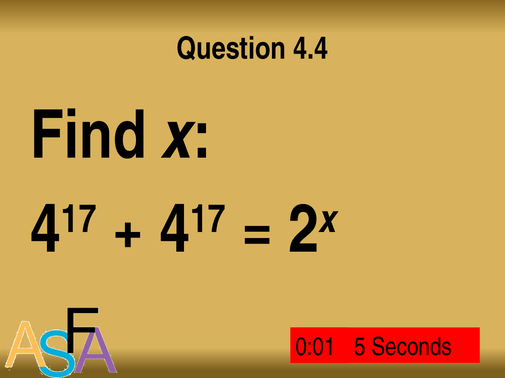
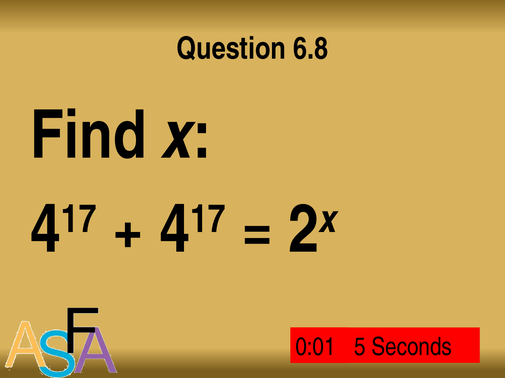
4.4: 4.4 -> 6.8
